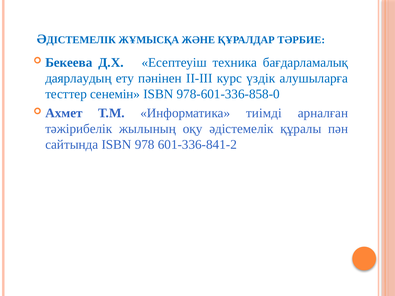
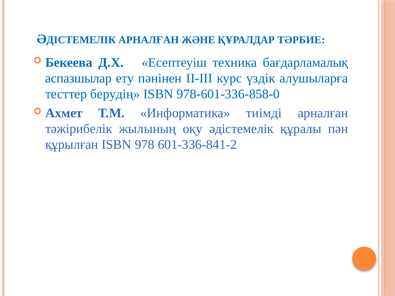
ЖҰМЫСҚА at (149, 40): ЖҰМЫСҚА -> АРНАЛҒАН
даярлаудың: даярлаудың -> аспазшылар
сенемін: сенемін -> берудің
сайтында: сайтында -> құрылған
